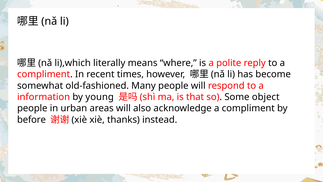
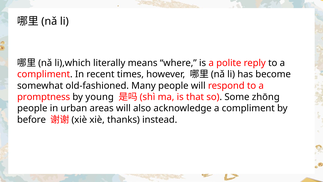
information: information -> promptness
object: object -> zhōng
